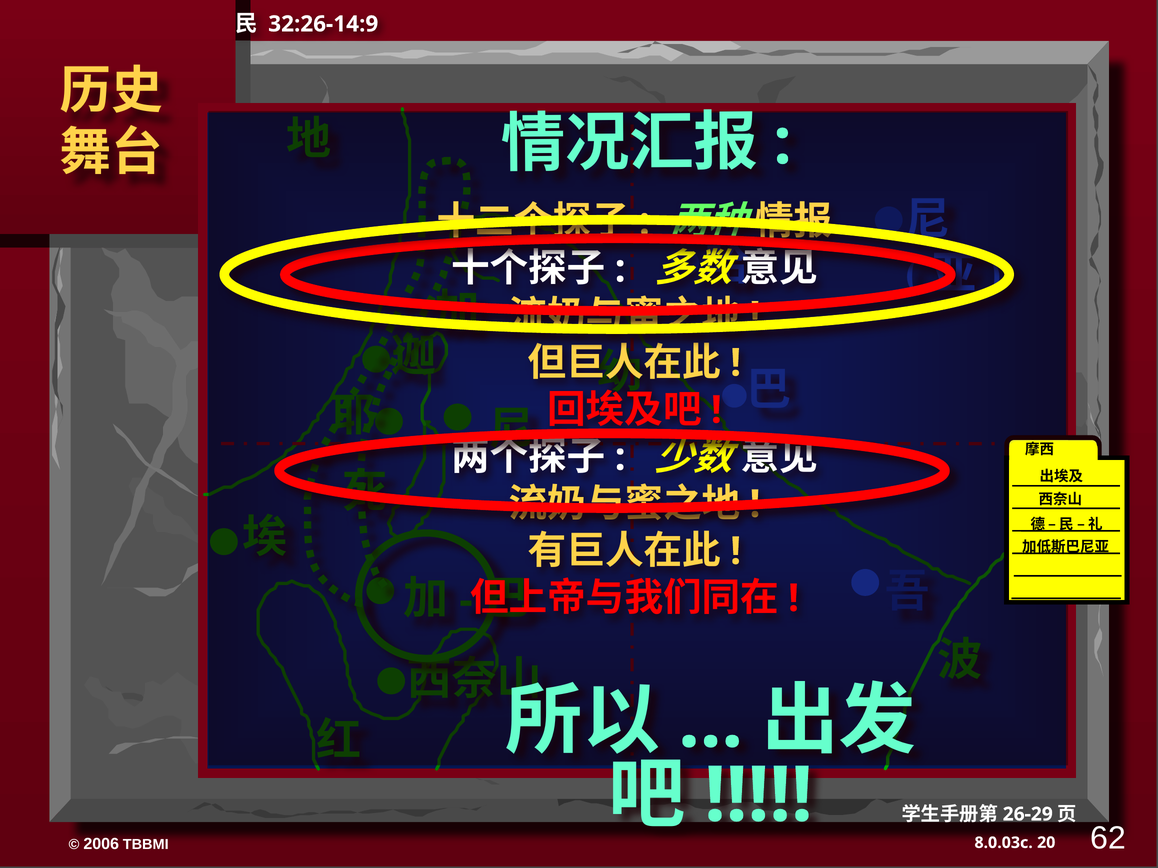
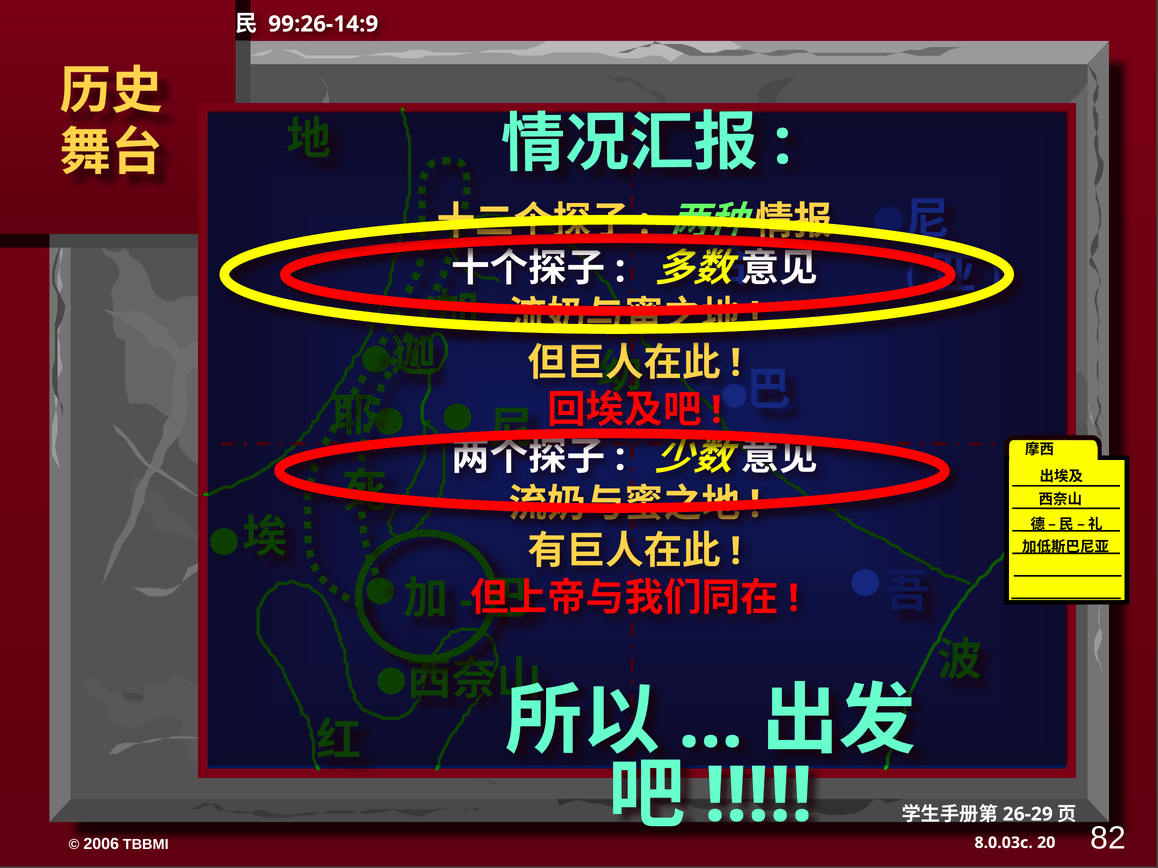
32:26-14:9: 32:26-14:9 -> 99:26-14:9
62: 62 -> 82
